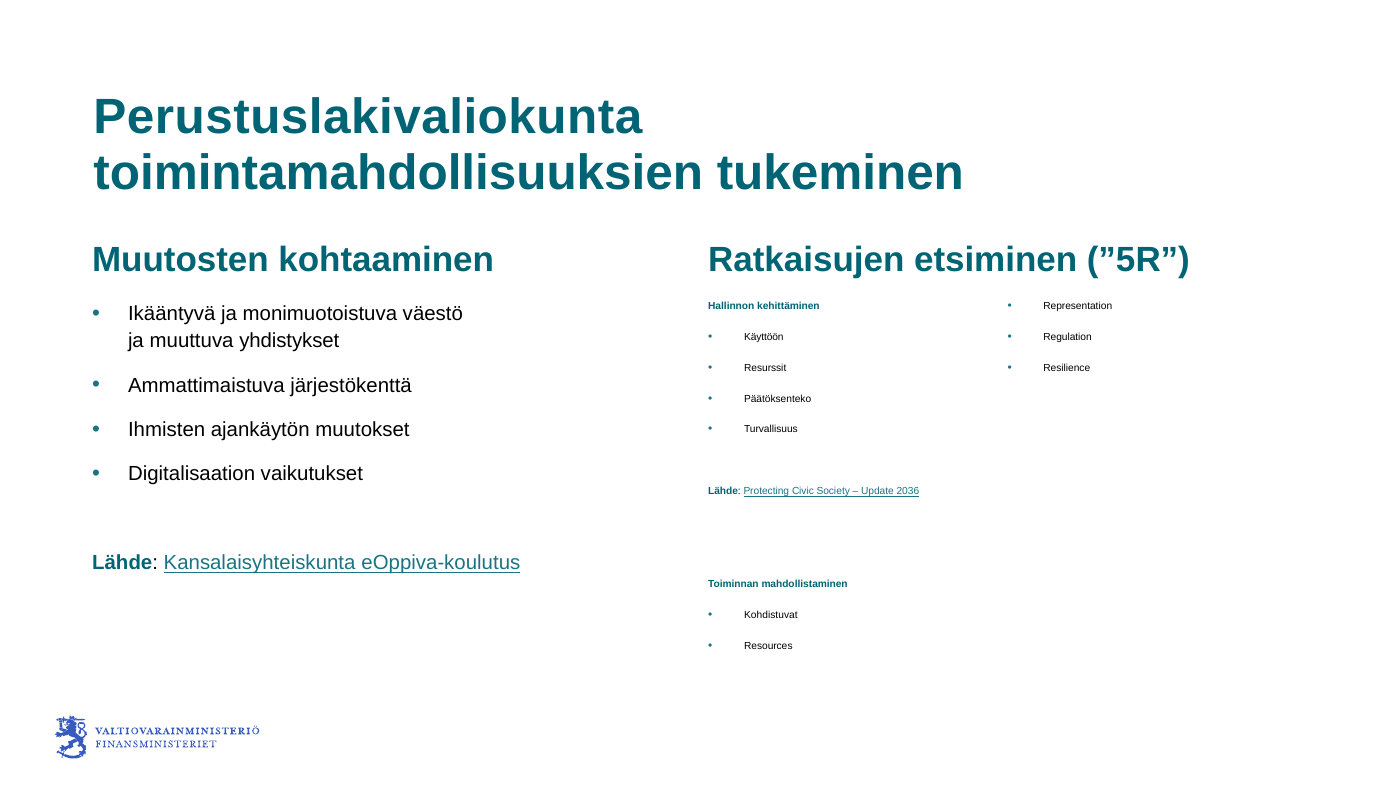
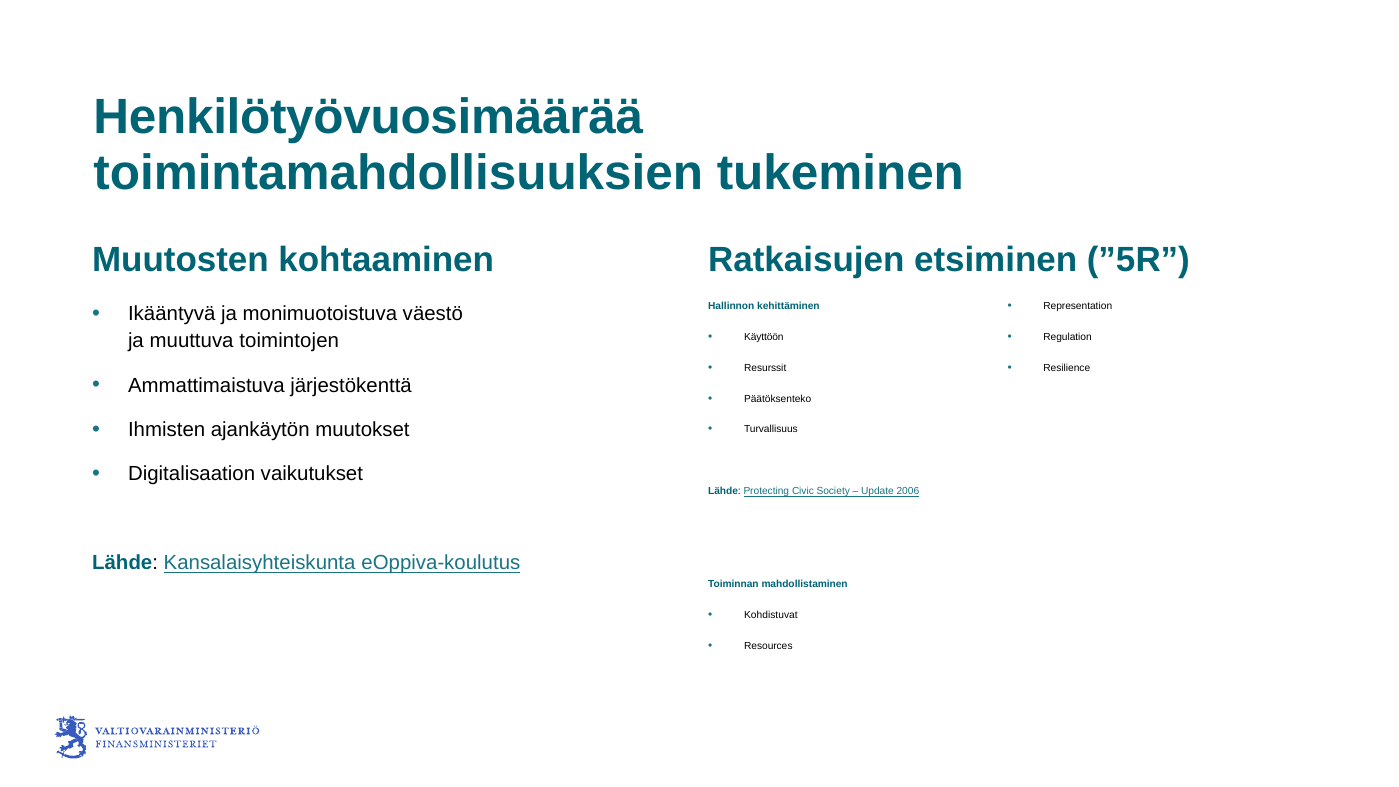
Perustuslakivaliokunta: Perustuslakivaliokunta -> Henkilötyövuosimäärää
yhdistykset: yhdistykset -> toimintojen
2036: 2036 -> 2006
